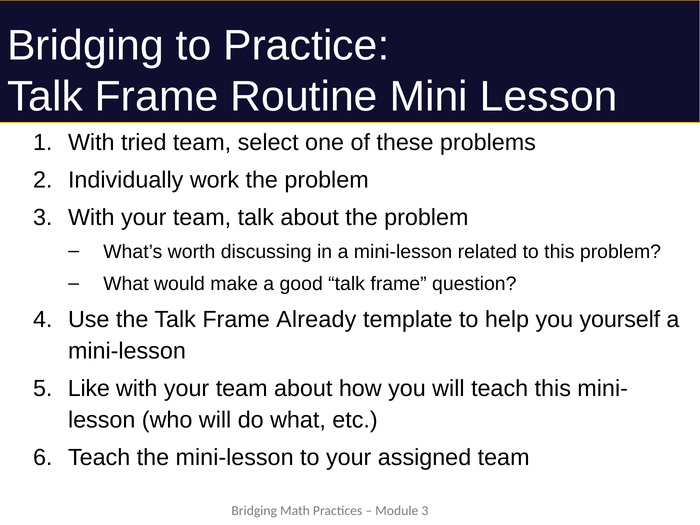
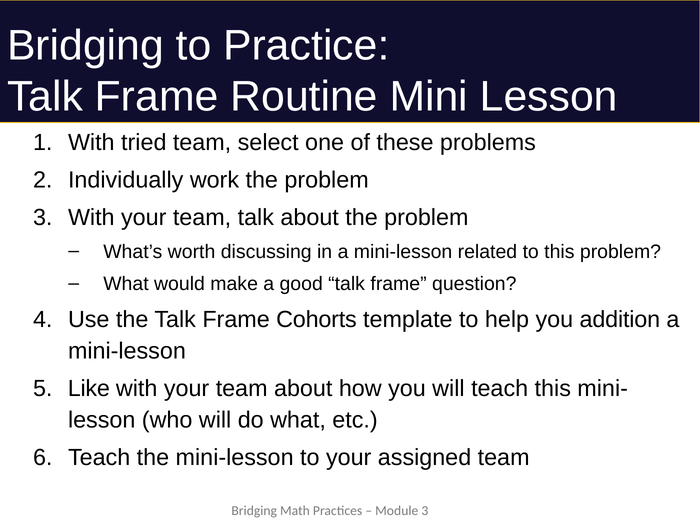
Already: Already -> Cohorts
yourself: yourself -> addition
